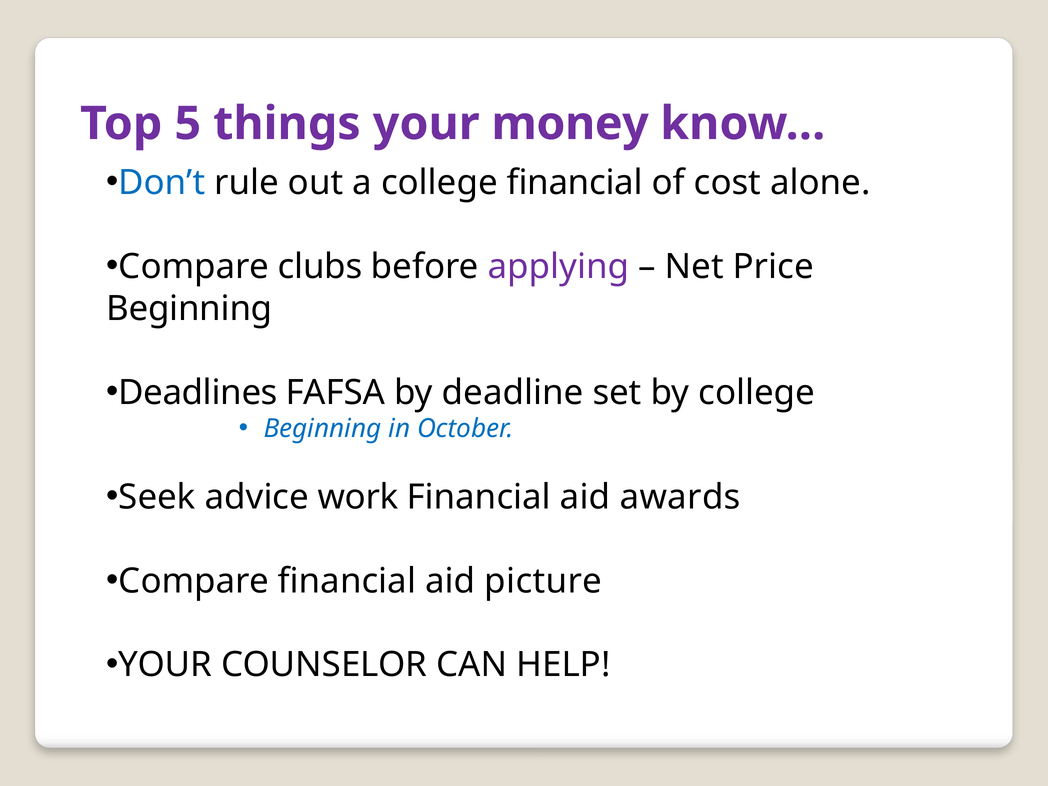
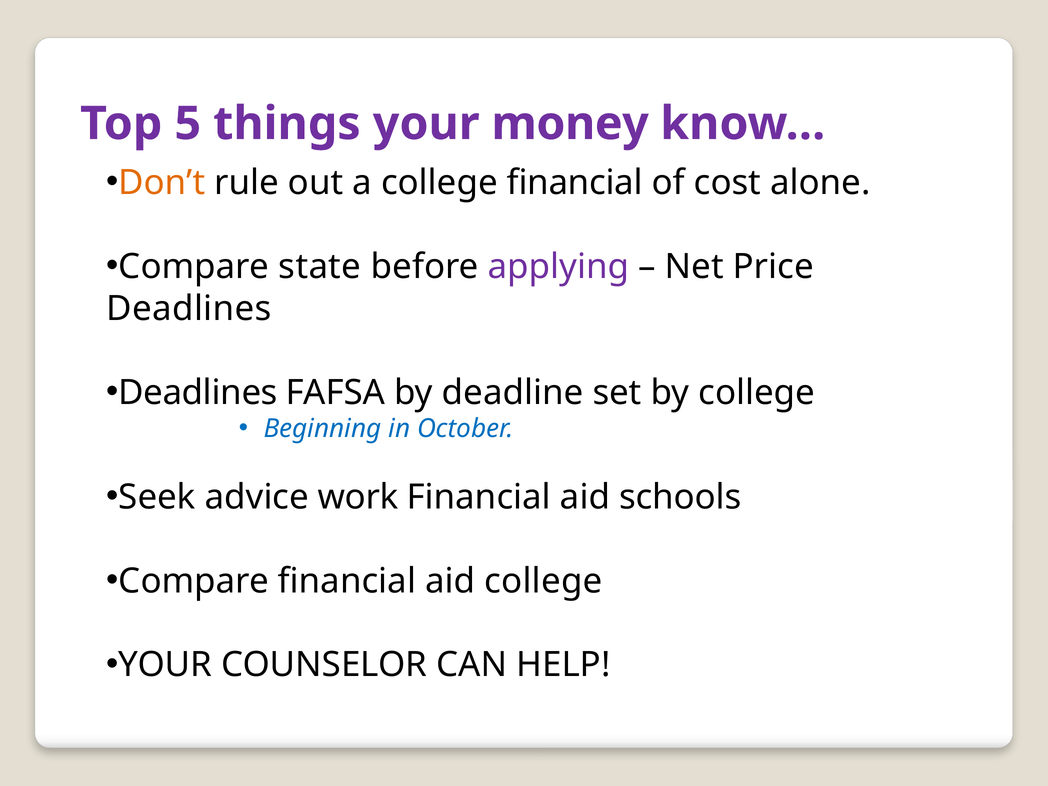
Don’t colour: blue -> orange
clubs: clubs -> state
Beginning at (189, 309): Beginning -> Deadlines
awards: awards -> schools
aid picture: picture -> college
